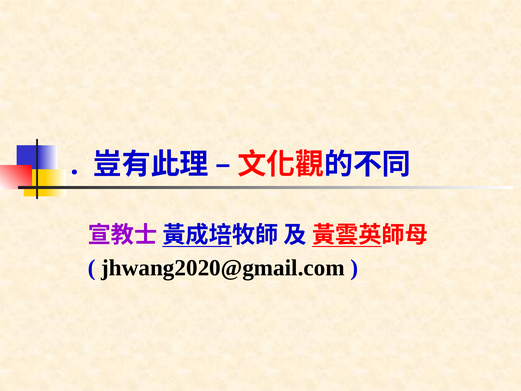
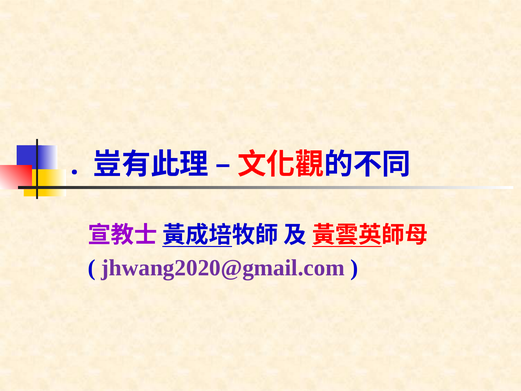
jhwang2020@gmail.com colour: black -> purple
